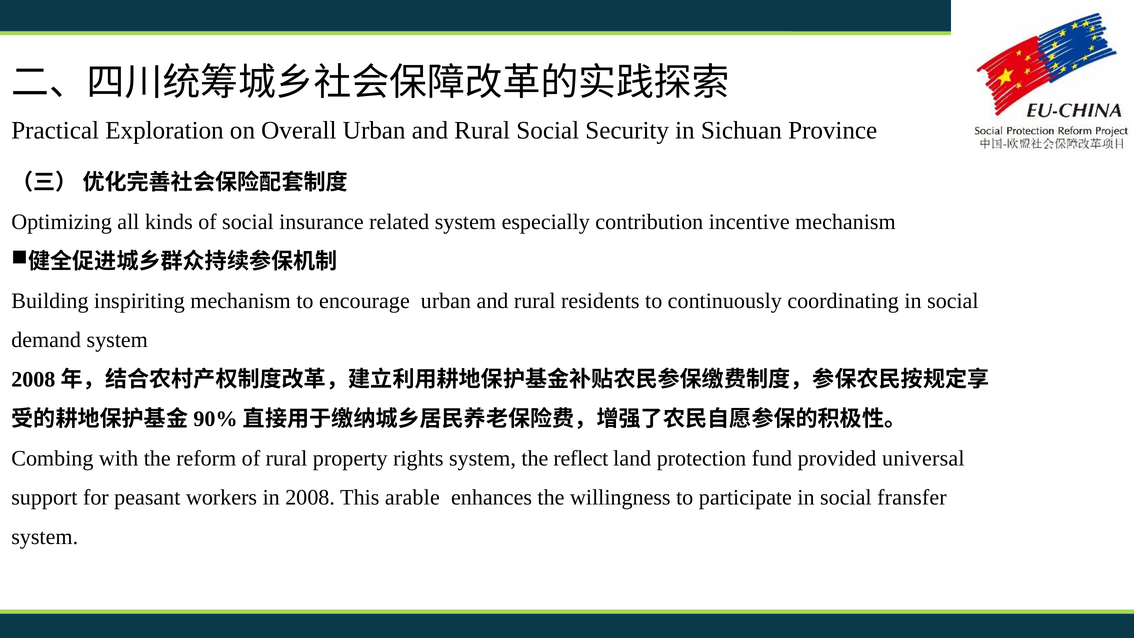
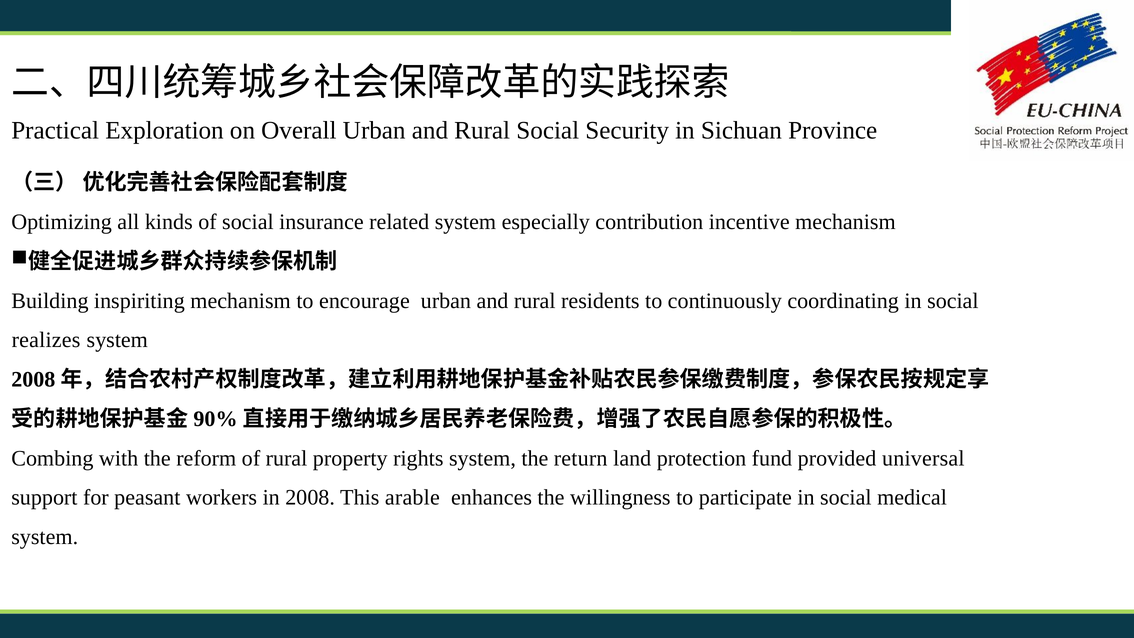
demand: demand -> realizes
reflect: reflect -> return
fransfer: fransfer -> medical
